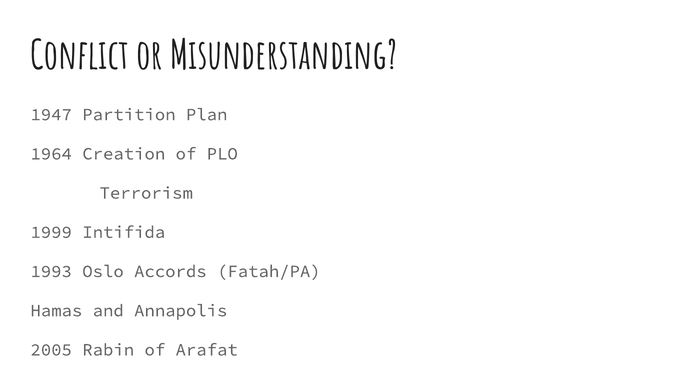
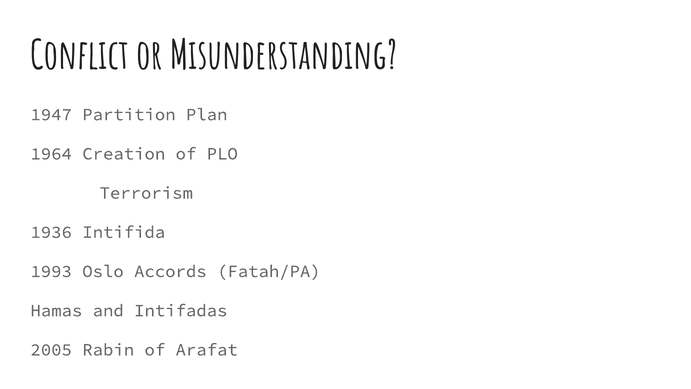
1999: 1999 -> 1936
Annapolis: Annapolis -> Intifadas
